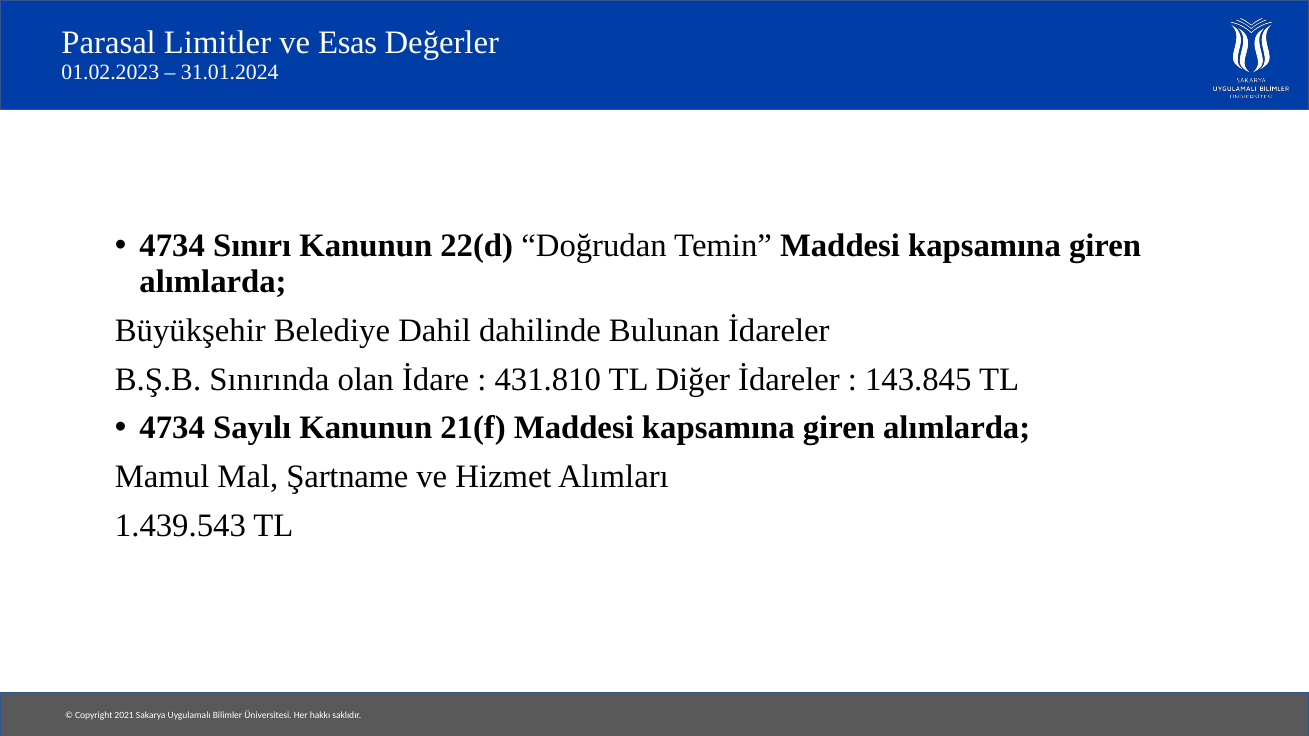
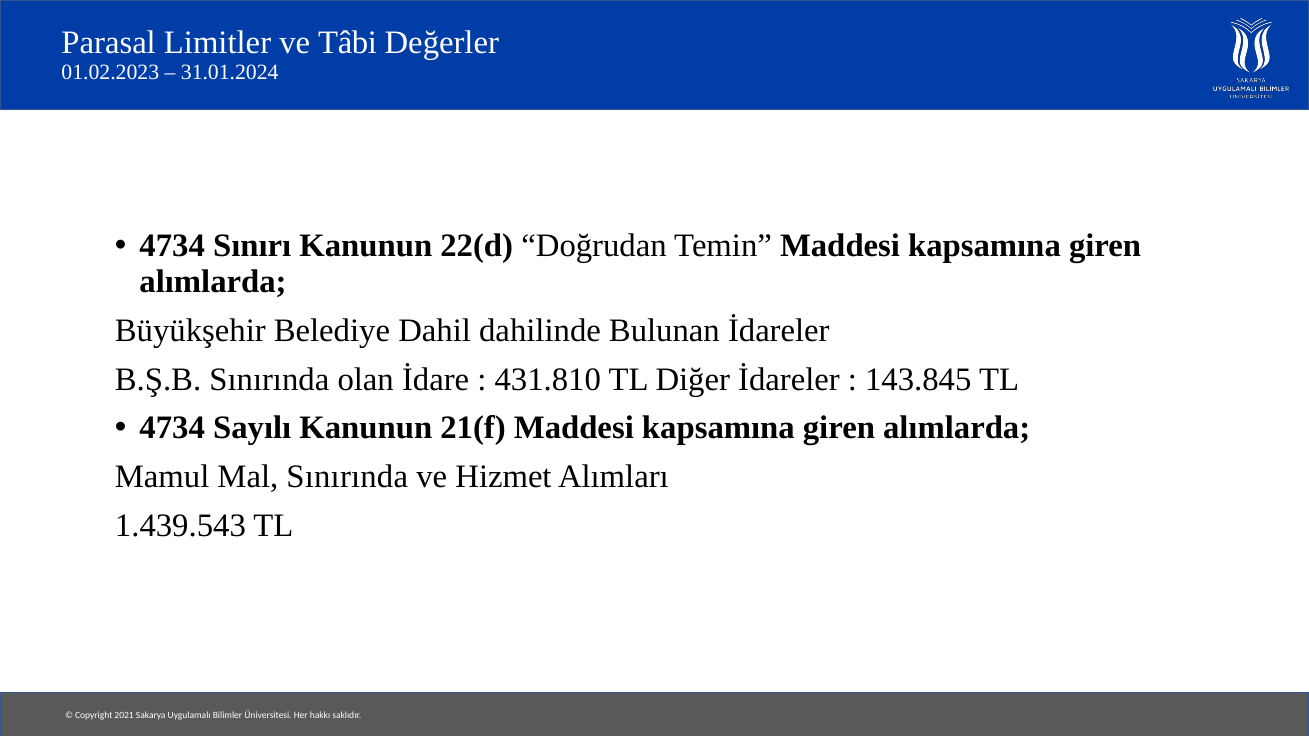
Esas: Esas -> Tâbi
Mal Şartname: Şartname -> Sınırında
